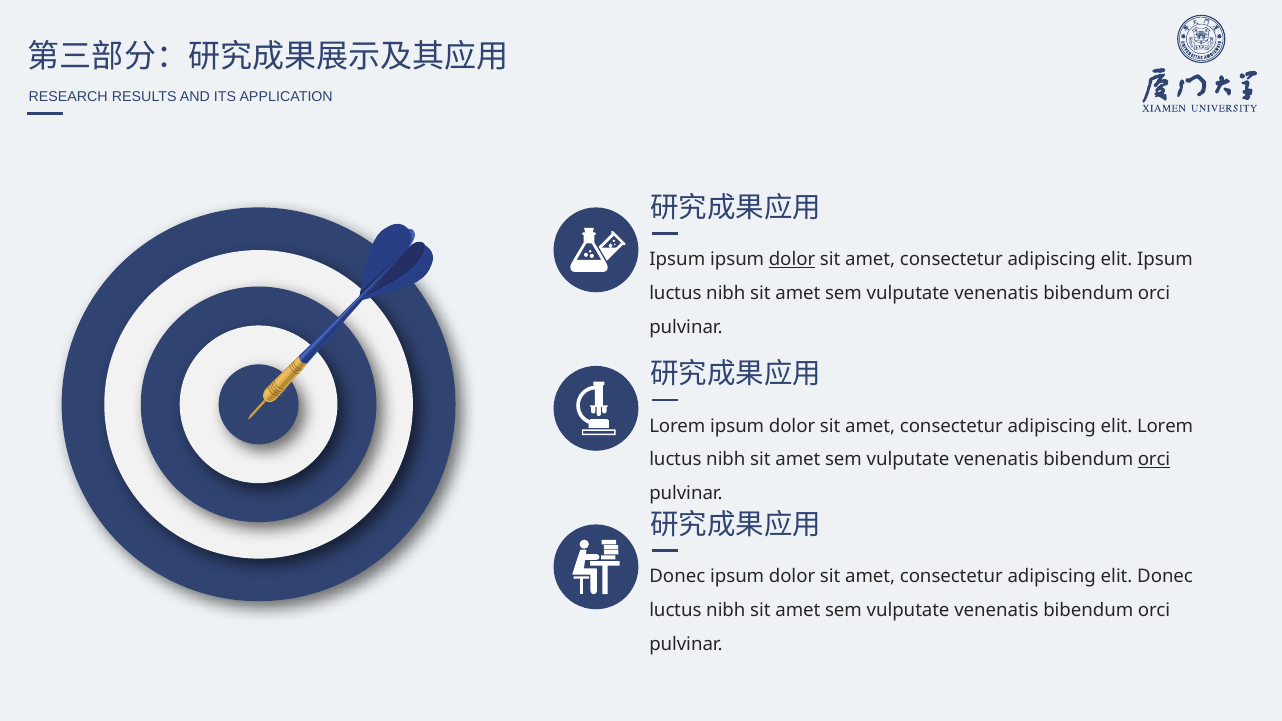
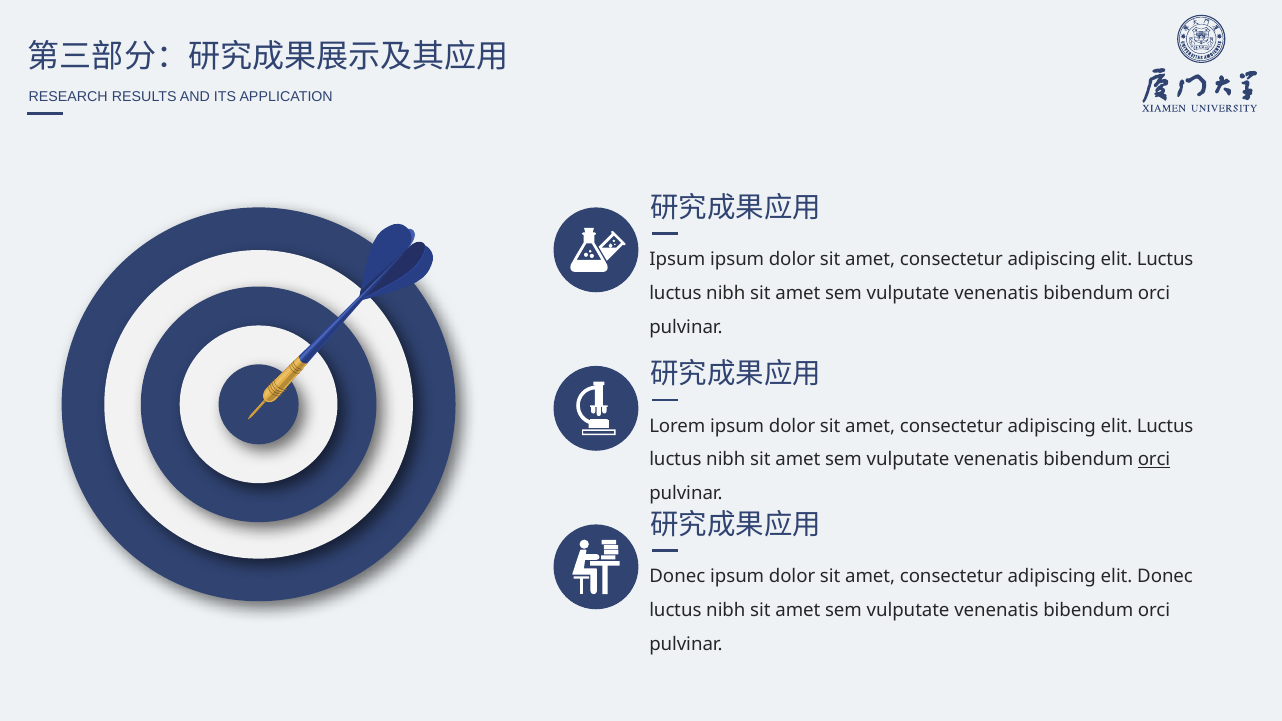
dolor at (792, 260) underline: present -> none
Ipsum at (1165, 260): Ipsum -> Luctus
Lorem at (1165, 426): Lorem -> Luctus
